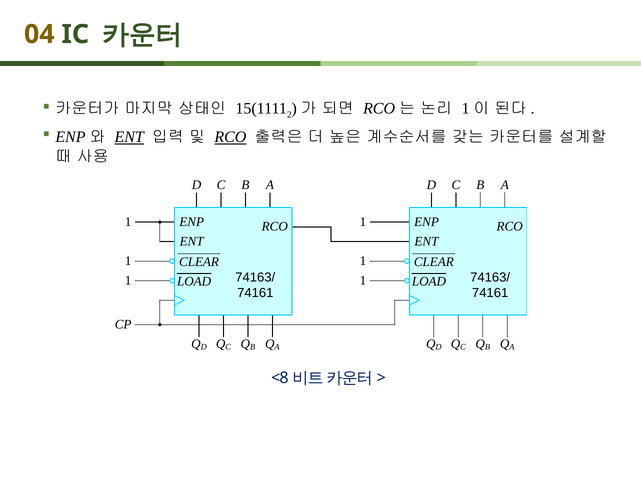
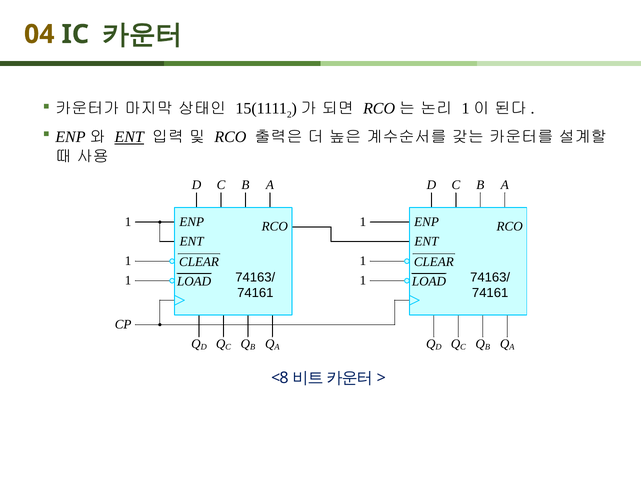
RCO at (230, 137) underline: present -> none
